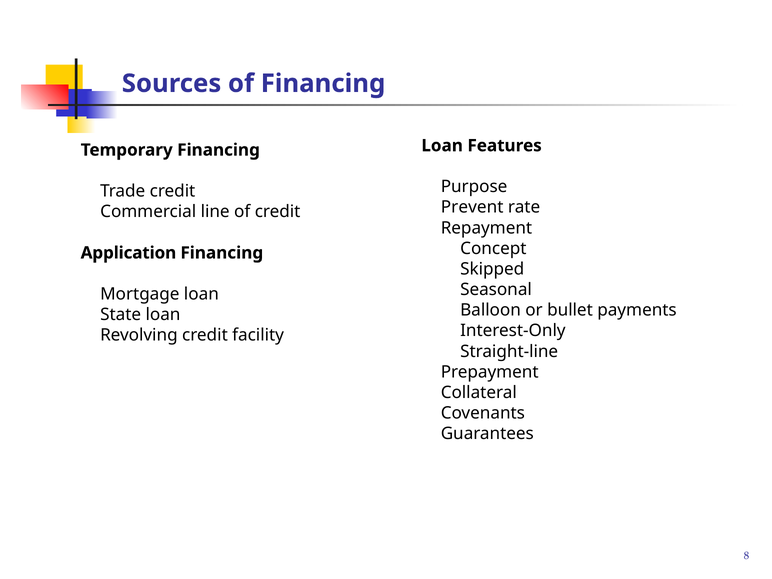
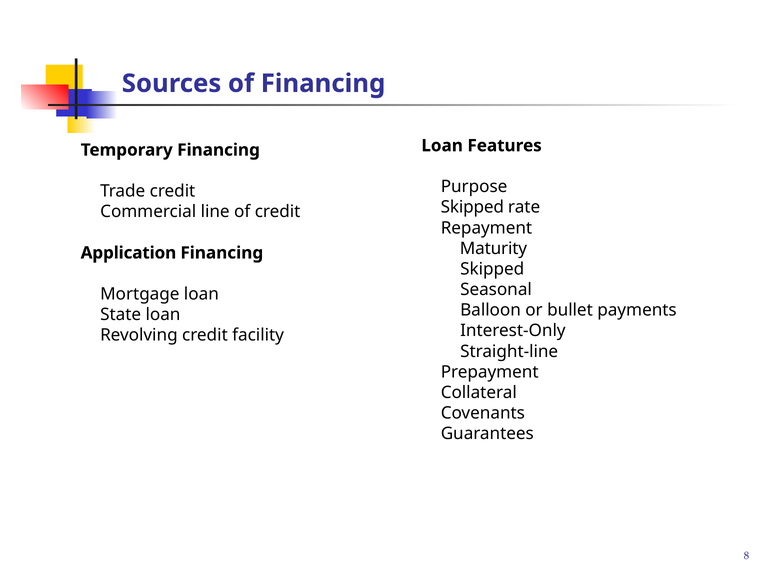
Prevent at (472, 207): Prevent -> Skipped
Concept: Concept -> Maturity
